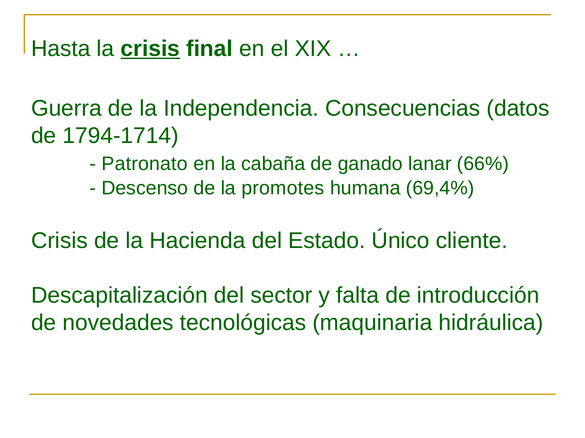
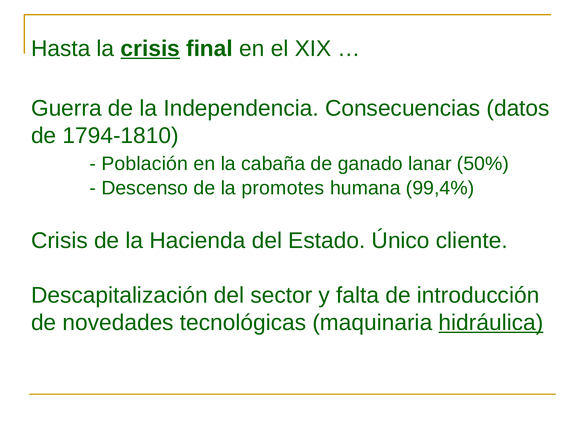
1794-1714: 1794-1714 -> 1794-1810
Patronato: Patronato -> Población
66%: 66% -> 50%
69,4%: 69,4% -> 99,4%
hidráulica underline: none -> present
